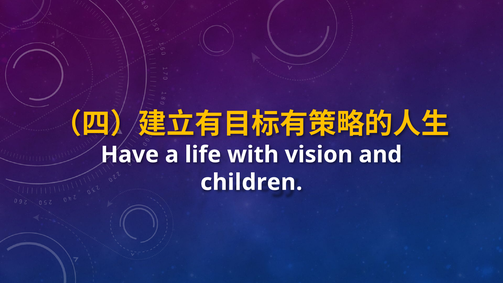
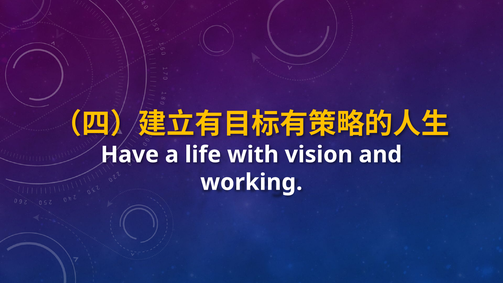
children: children -> working
